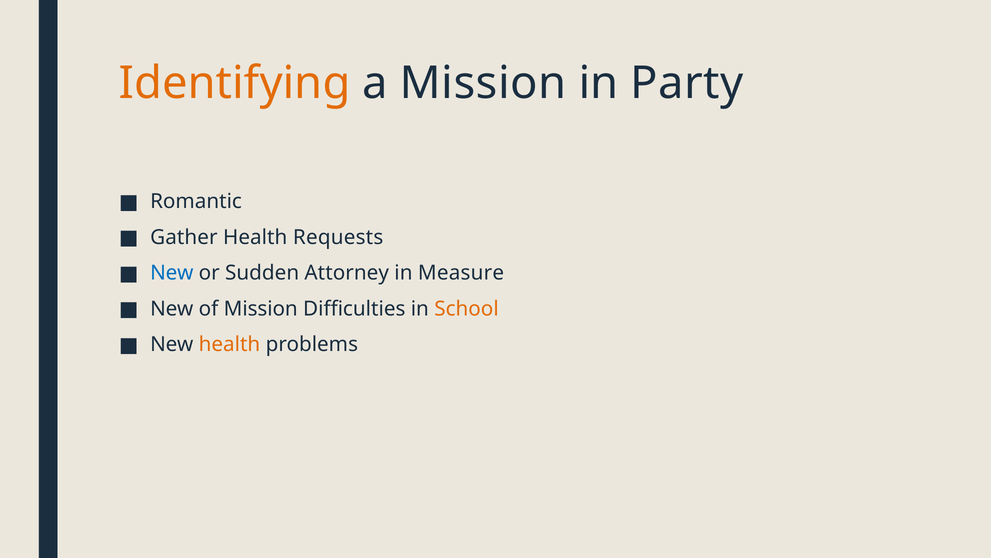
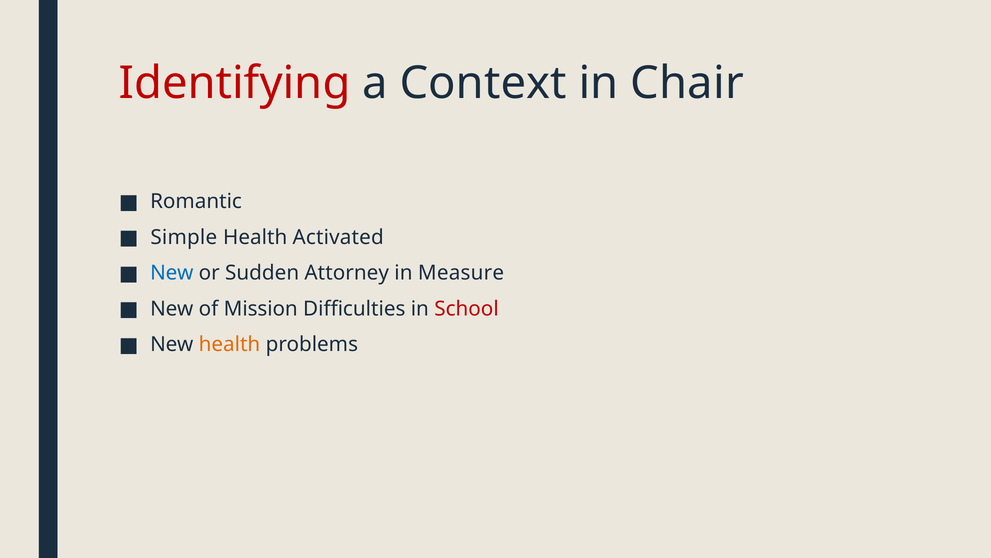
Identifying colour: orange -> red
a Mission: Mission -> Context
Party: Party -> Chair
Gather: Gather -> Simple
Requests: Requests -> Activated
School colour: orange -> red
